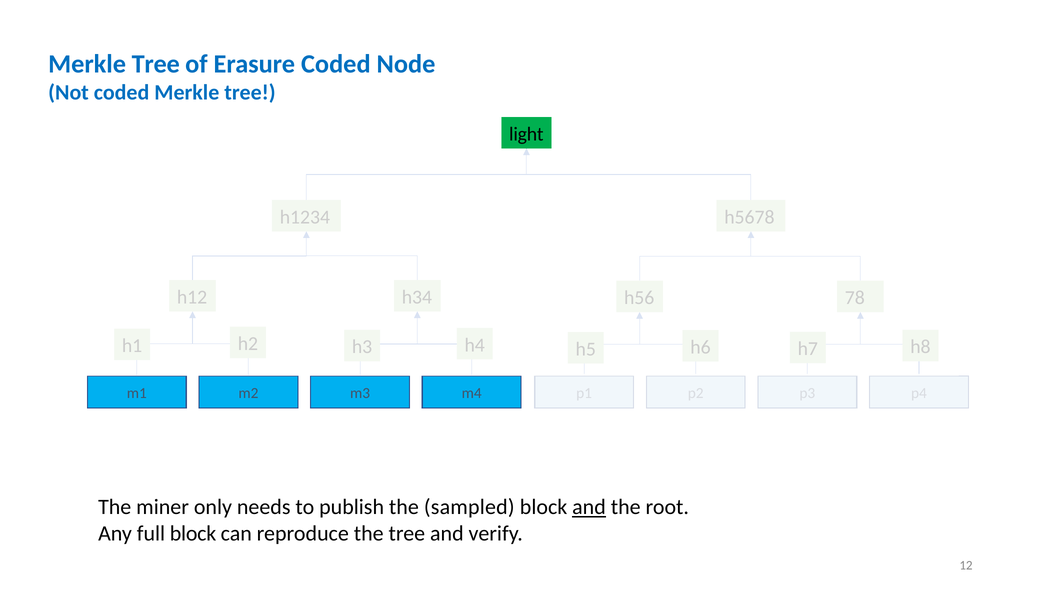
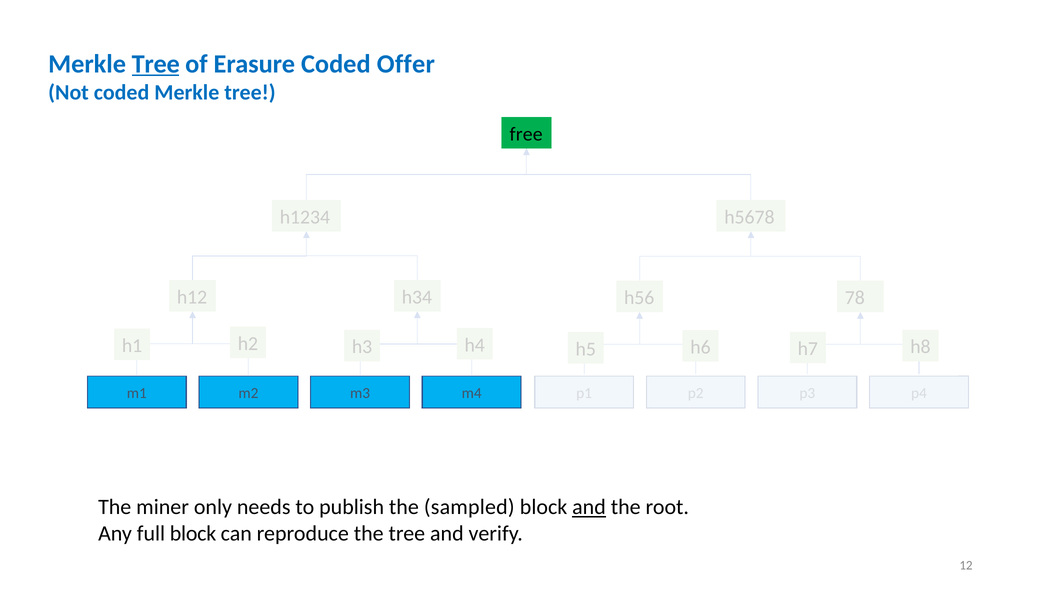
Tree at (156, 64) underline: none -> present
Node: Node -> Offer
light: light -> free
